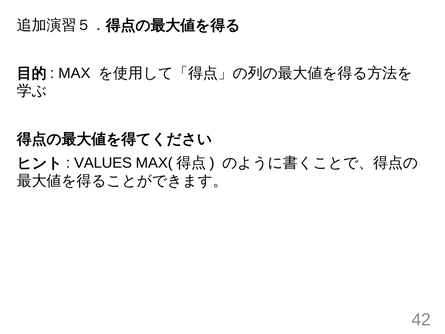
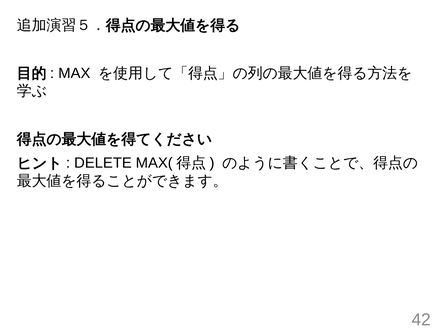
VALUES: VALUES -> DELETE
